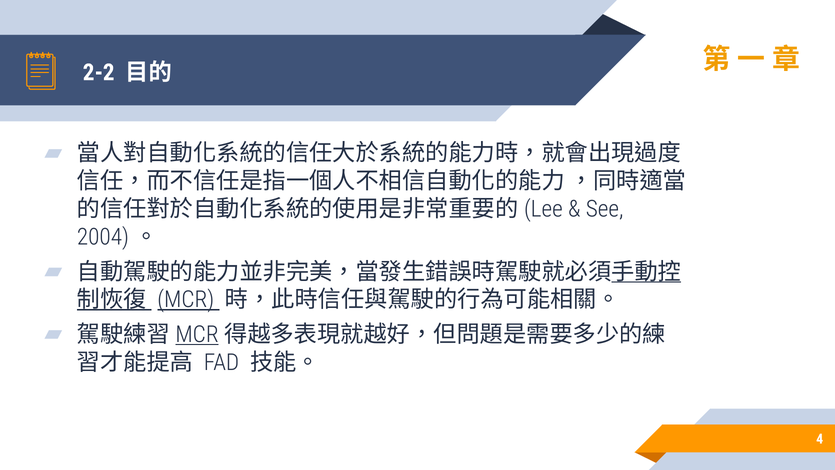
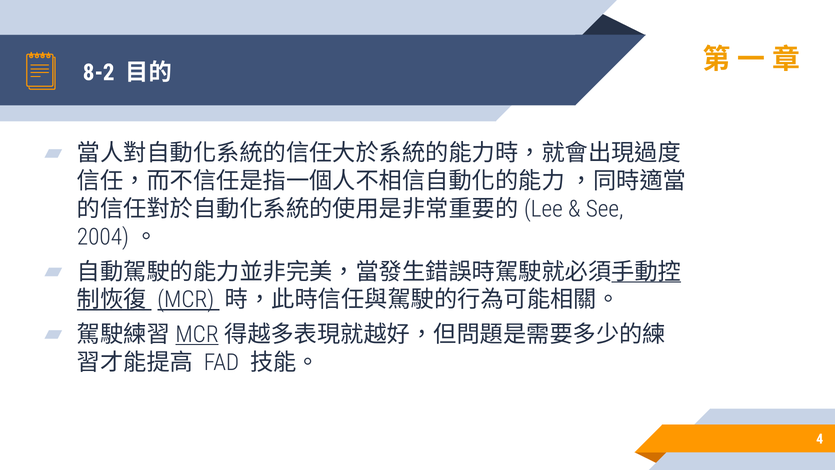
2-2: 2-2 -> 8-2
